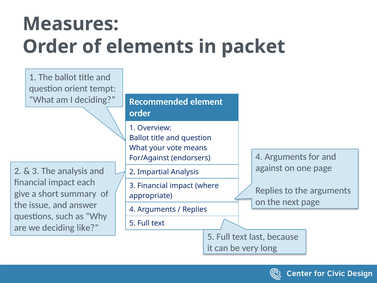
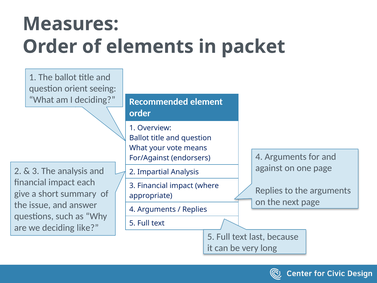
tempt: tempt -> seeing
